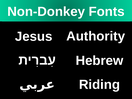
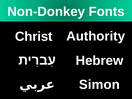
Jesus: Jesus -> Christ
Riding: Riding -> Simon
